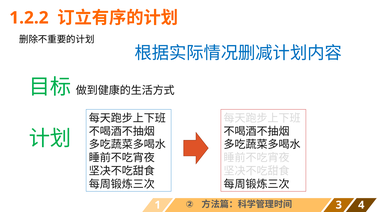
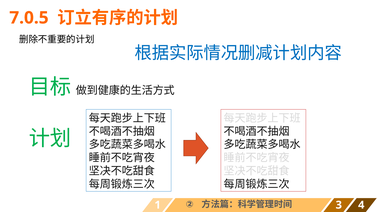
1.2.2: 1.2.2 -> 7.0.5
